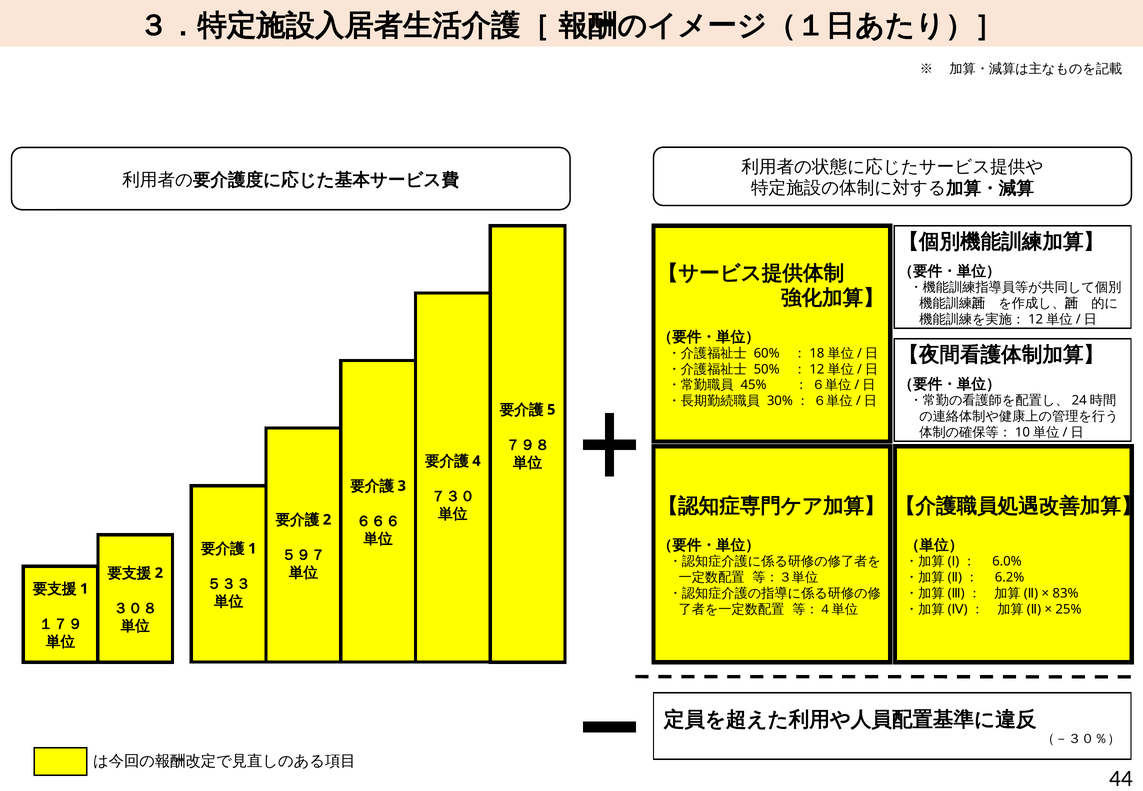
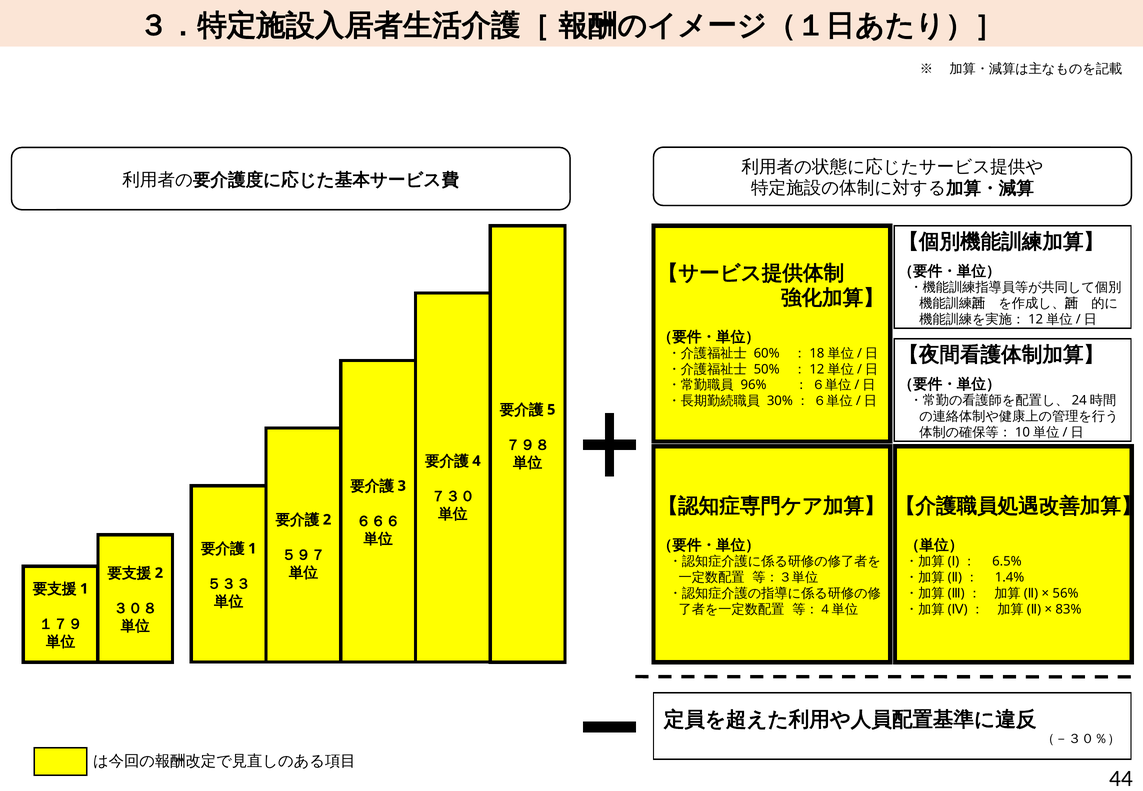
45%: 45% -> 96%
6.0%: 6.0% -> 6.5%
6.2%: 6.2% -> 1.4%
83%: 83% -> 56%
25%: 25% -> 83%
